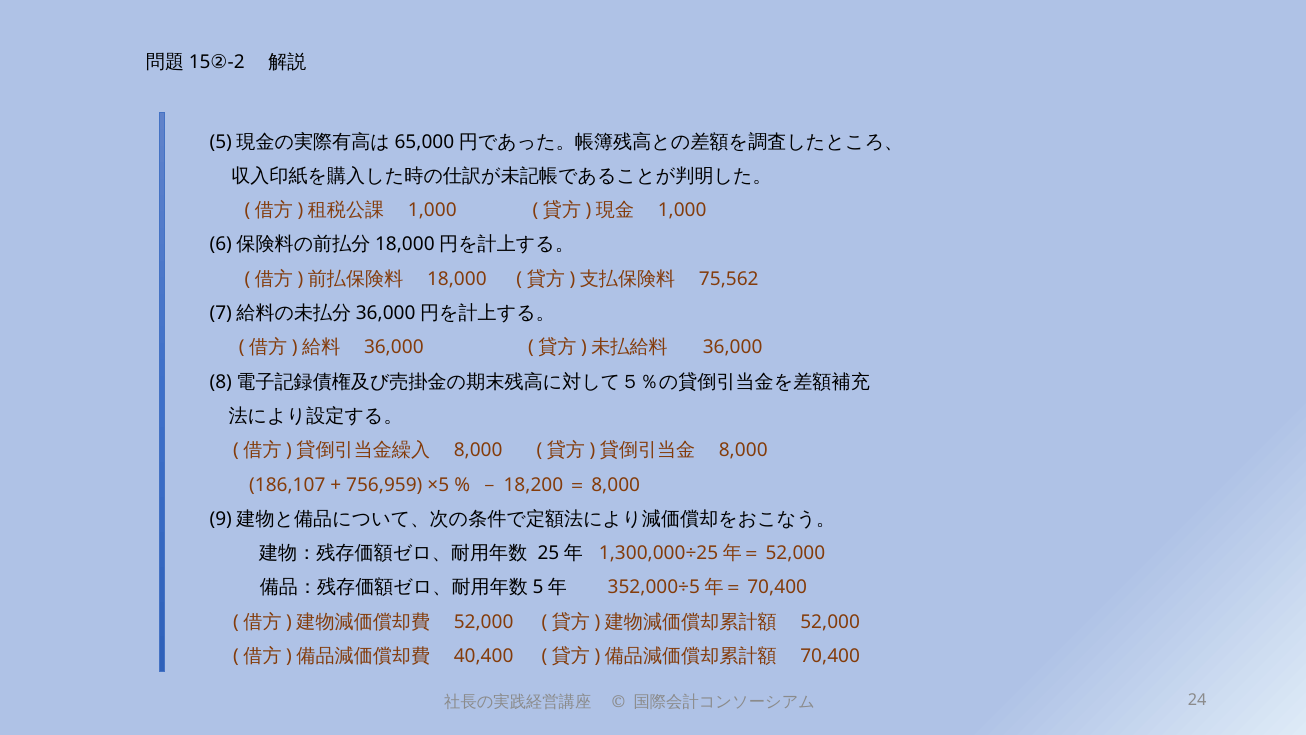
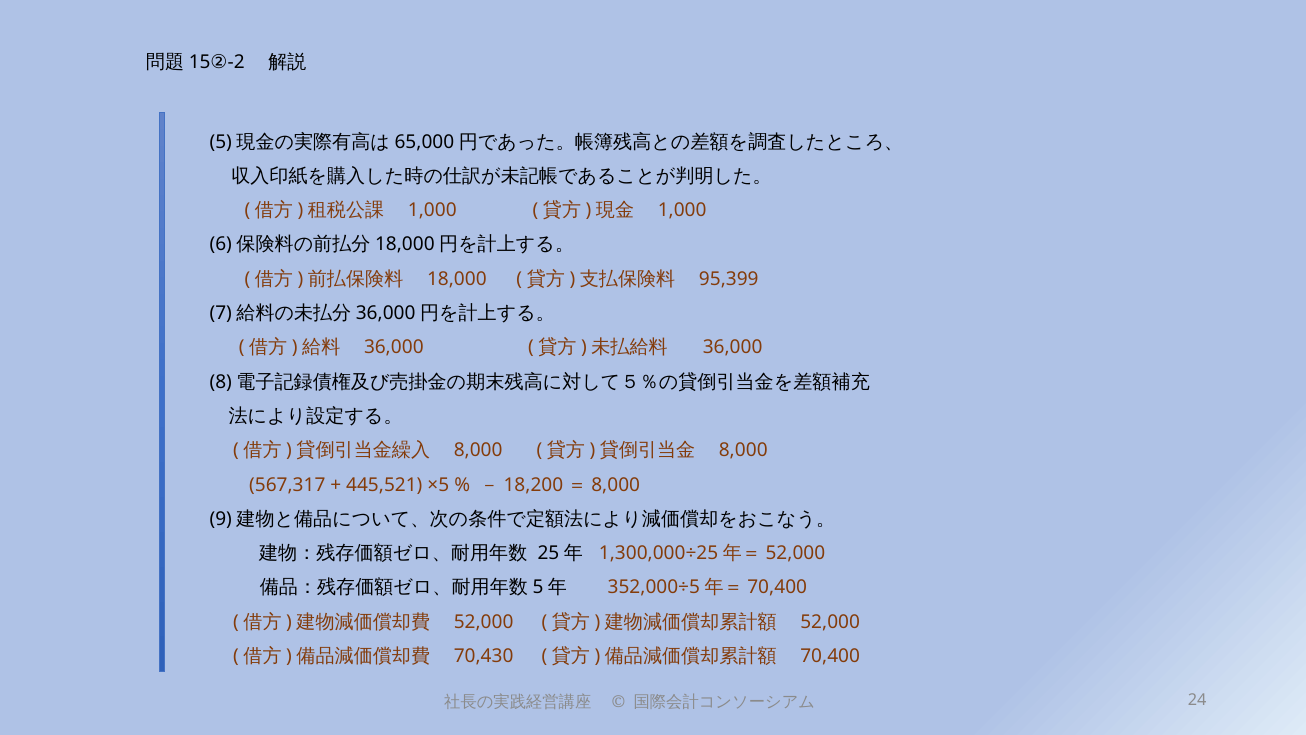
75,562: 75,562 -> 95,399
186,107: 186,107 -> 567,317
756,959: 756,959 -> 445,521
40,400: 40,400 -> 70,430
